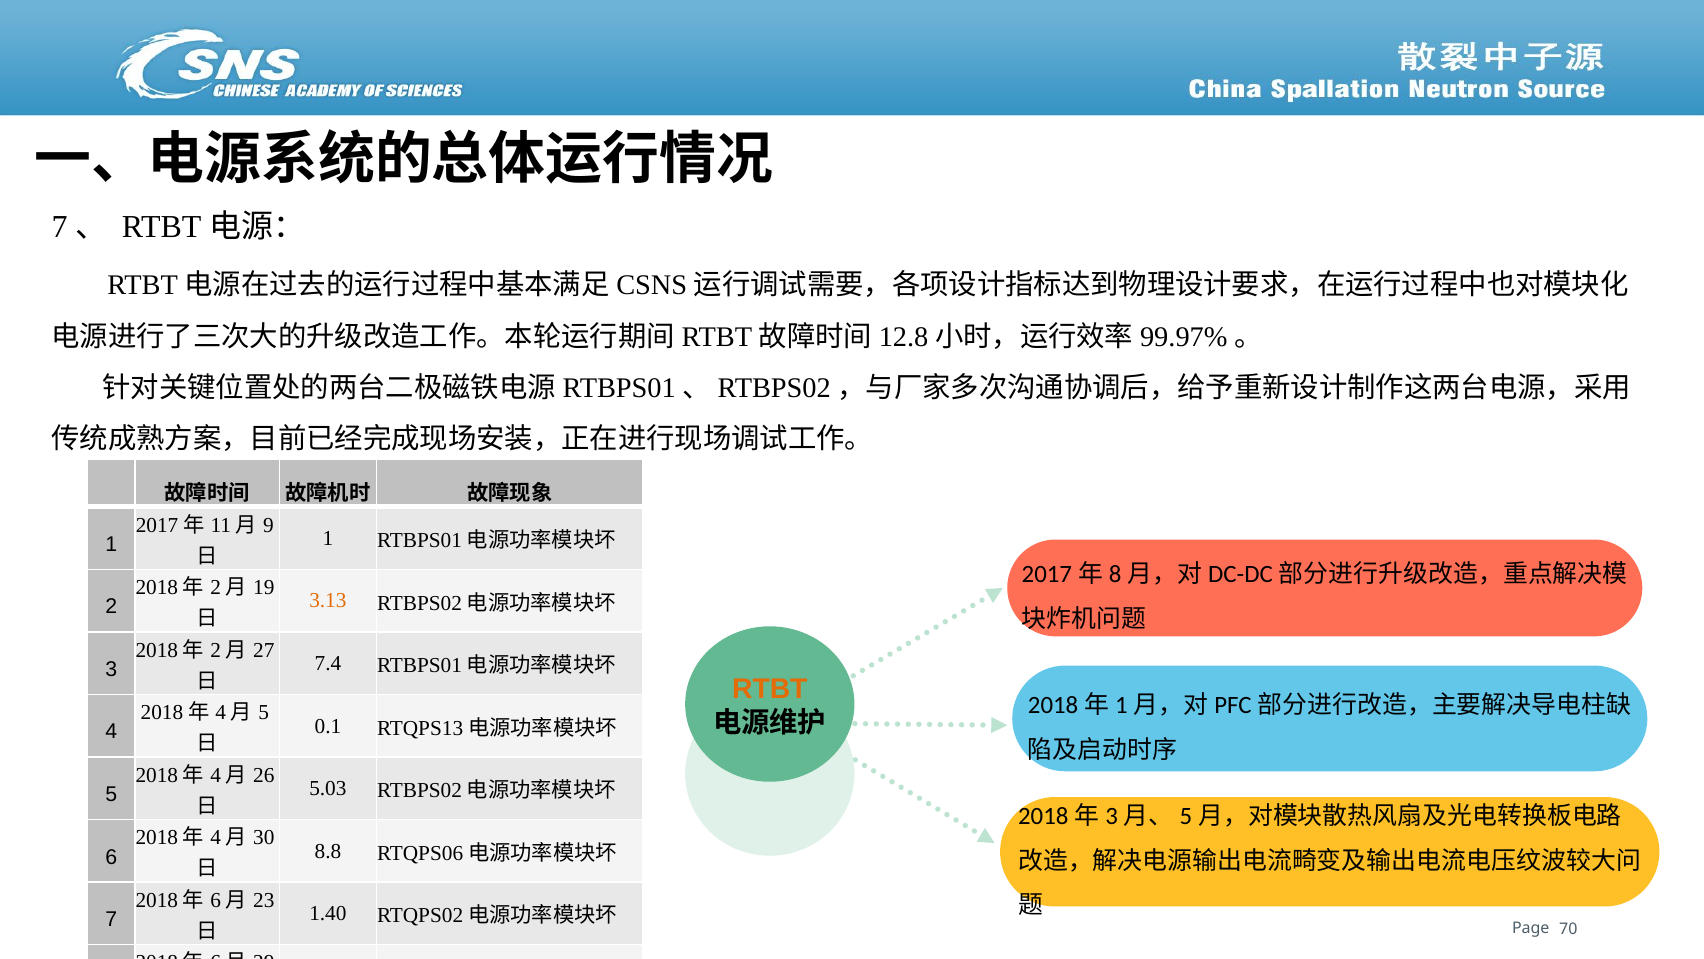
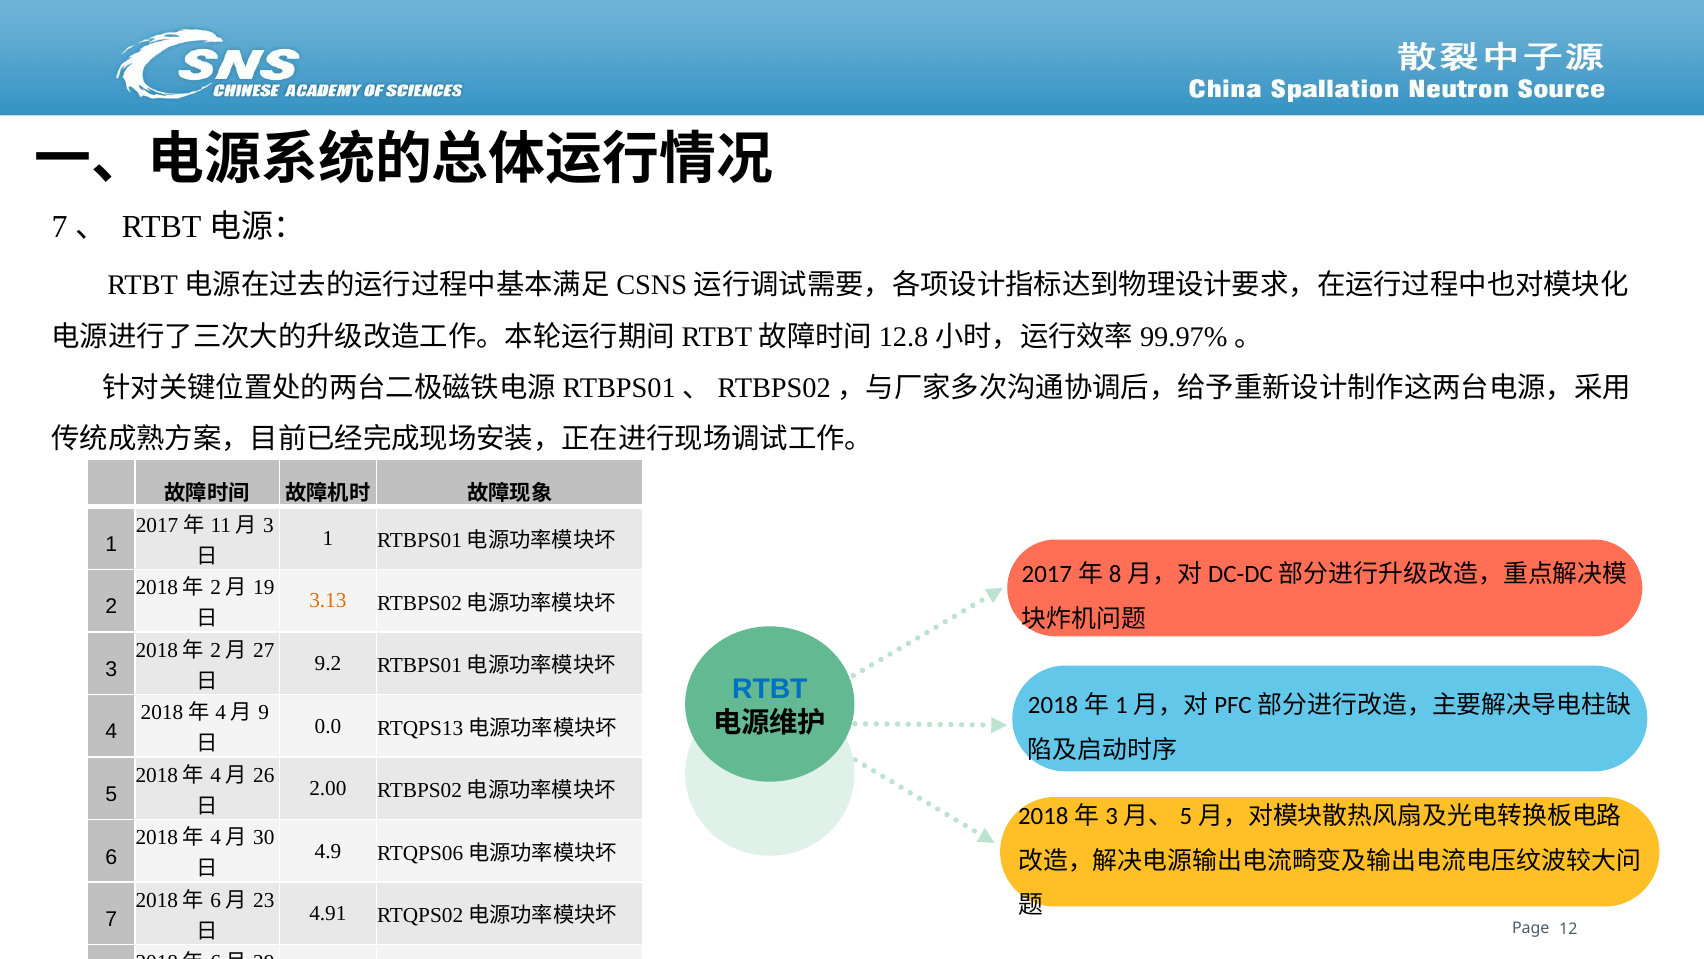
9 at (268, 525): 9 -> 3
7.4: 7.4 -> 9.2
RTBT colour: orange -> blue
5 at (264, 712): 5 -> 9
0.1: 0.1 -> 0.0
5.03: 5.03 -> 2.00
8.8: 8.8 -> 4.9
1.40: 1.40 -> 4.91
70 at (1568, 929): 70 -> 12
